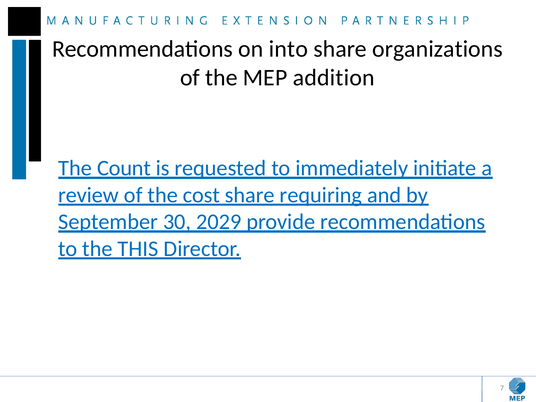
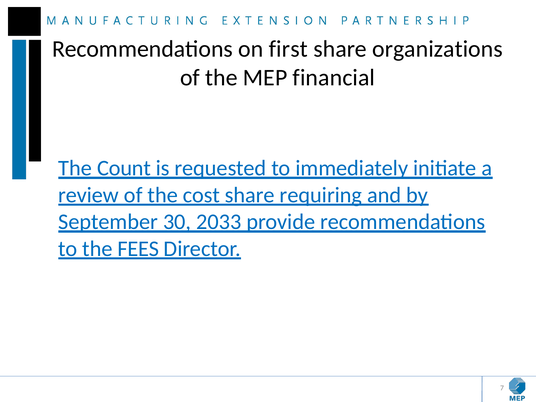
into: into -> first
addition: addition -> financial
2029: 2029 -> 2033
THIS: THIS -> FEES
